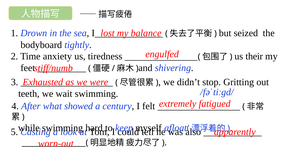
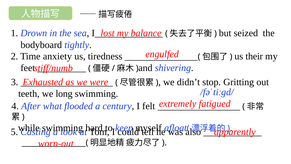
wait: wait -> long
showed: showed -> flooded
